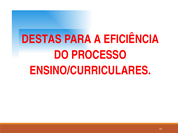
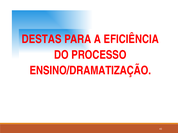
ENSINO/CURRICULARES: ENSINO/CURRICULARES -> ENSINO/DRAMATIZAÇÃO
